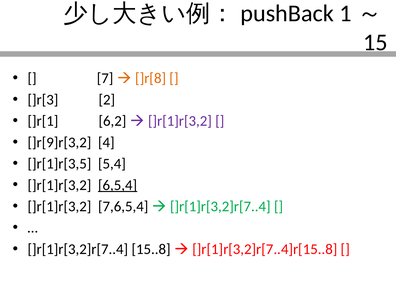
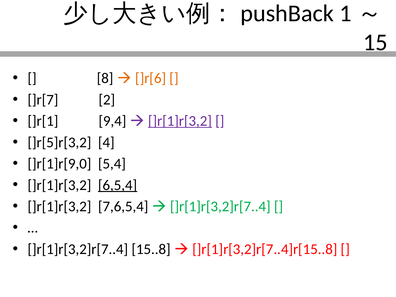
7: 7 -> 8
]r[8: ]r[8 -> ]r[6
]r[3: ]r[3 -> ]r[7
6,2: 6,2 -> 9,4
]r[1]r[3,2 at (180, 121) underline: none -> present
]r[9]r[3,2: ]r[9]r[3,2 -> ]r[5]r[3,2
]r[1]r[3,5: ]r[1]r[3,5 -> ]r[1]r[9,0
